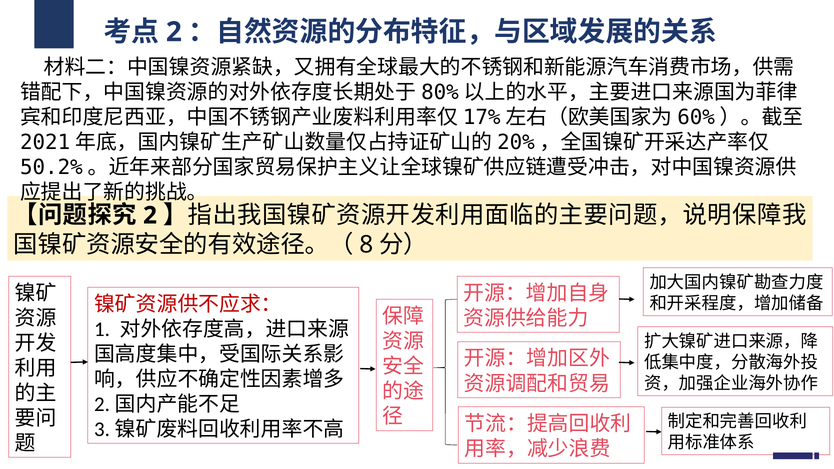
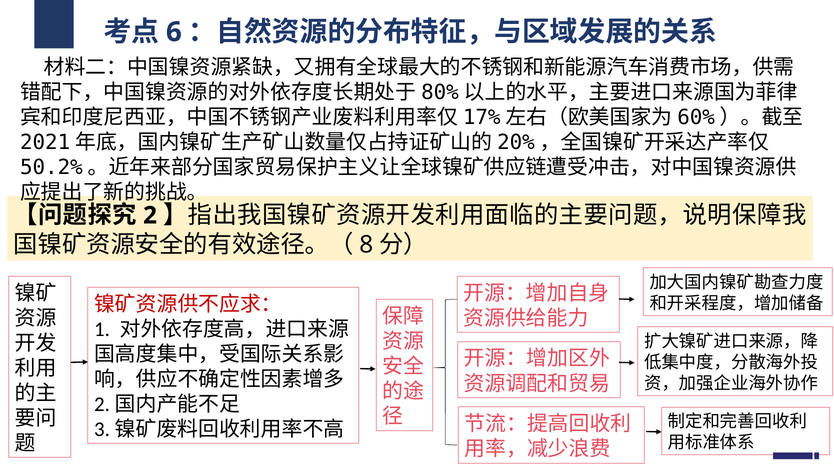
2 at (174, 32): 2 -> 6
